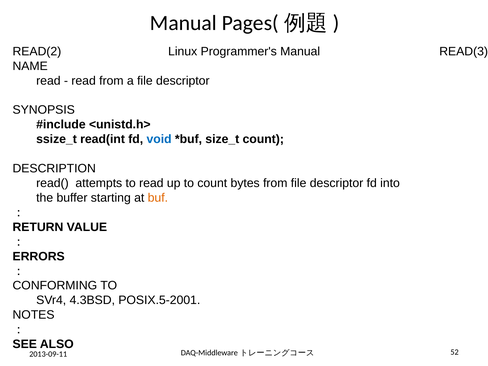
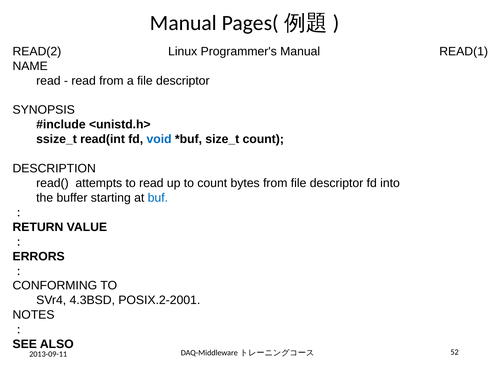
READ(3: READ(3 -> READ(1
buf colour: orange -> blue
POSIX.5-2001: POSIX.5-2001 -> POSIX.2-2001
